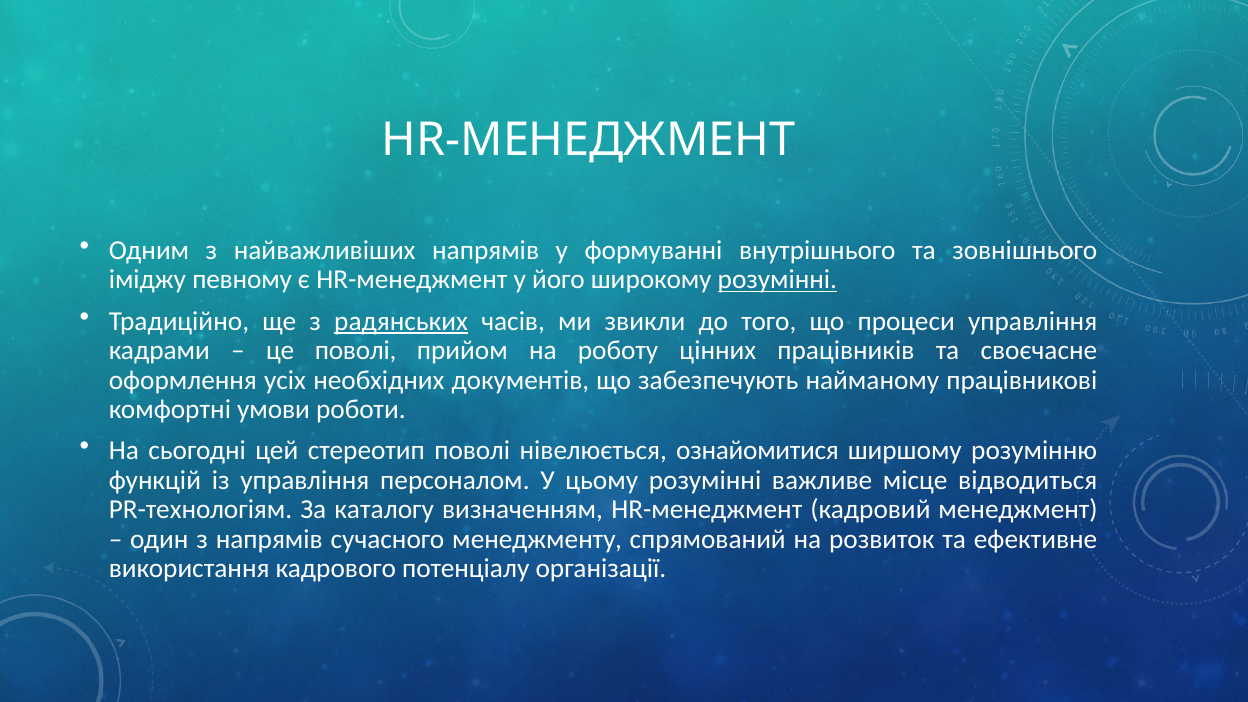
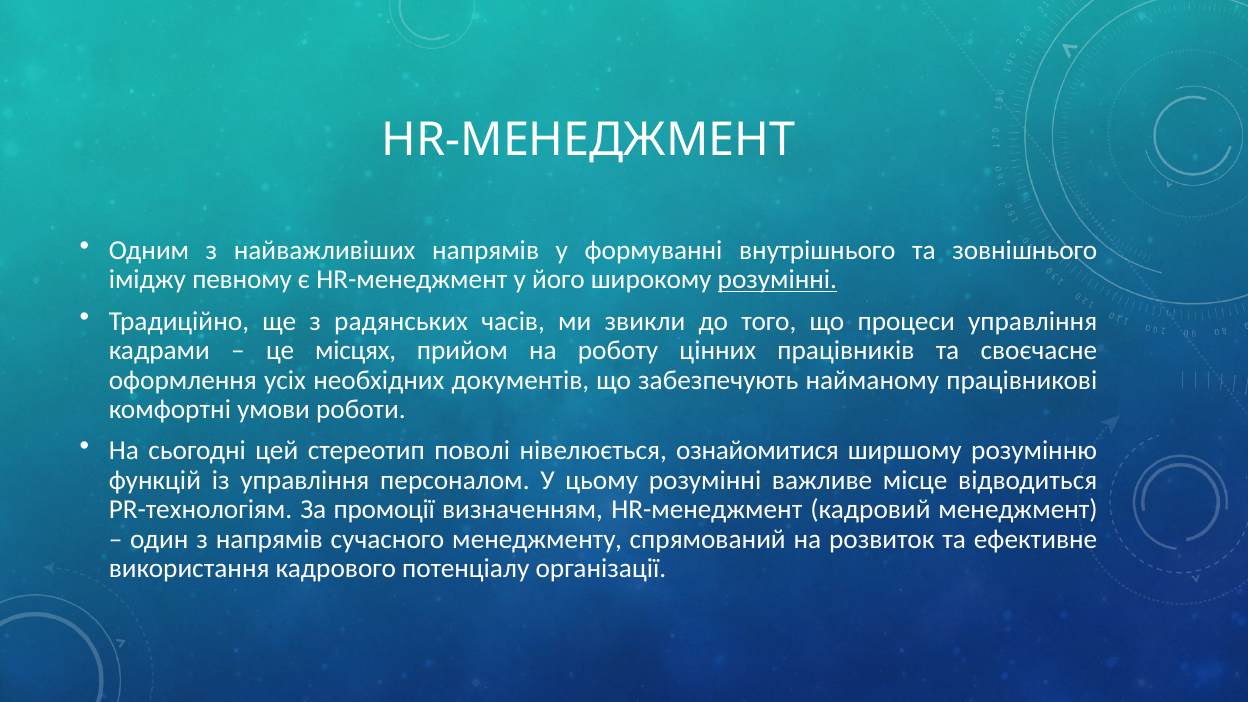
радянських underline: present -> none
це поволі: поволі -> місцях
каталогу: каталогу -> промоції
